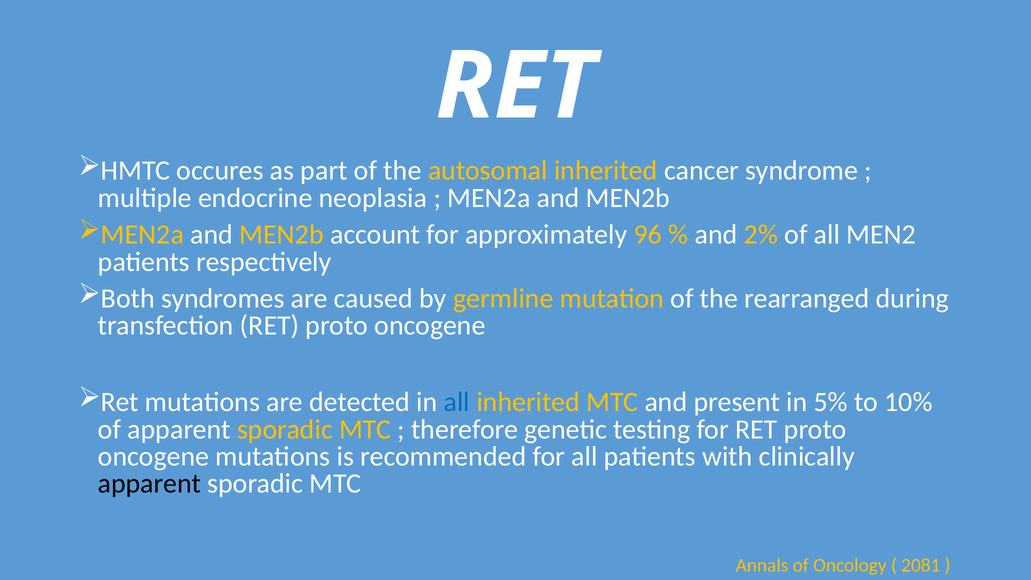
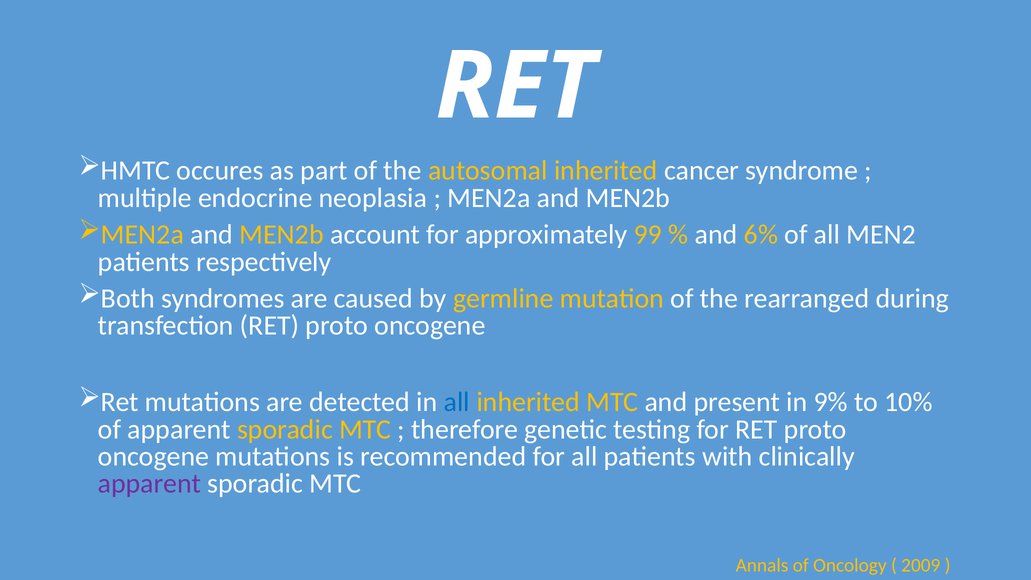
96: 96 -> 99
2%: 2% -> 6%
5%: 5% -> 9%
apparent at (149, 484) colour: black -> purple
2081: 2081 -> 2009
